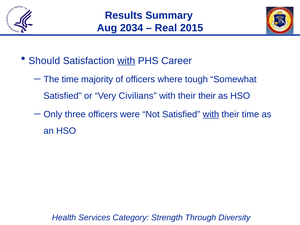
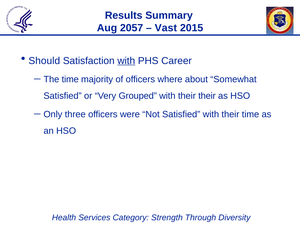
2034: 2034 -> 2057
Real: Real -> Vast
tough: tough -> about
Civilians: Civilians -> Grouped
with at (211, 114) underline: present -> none
